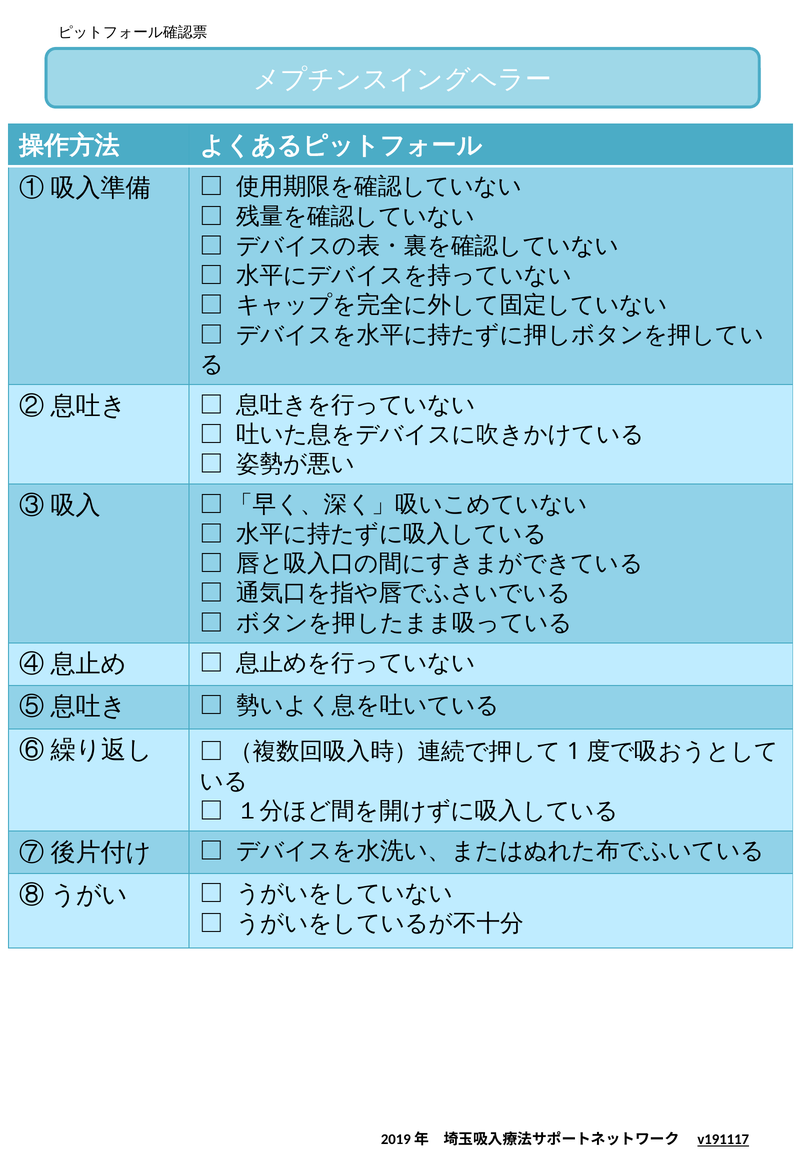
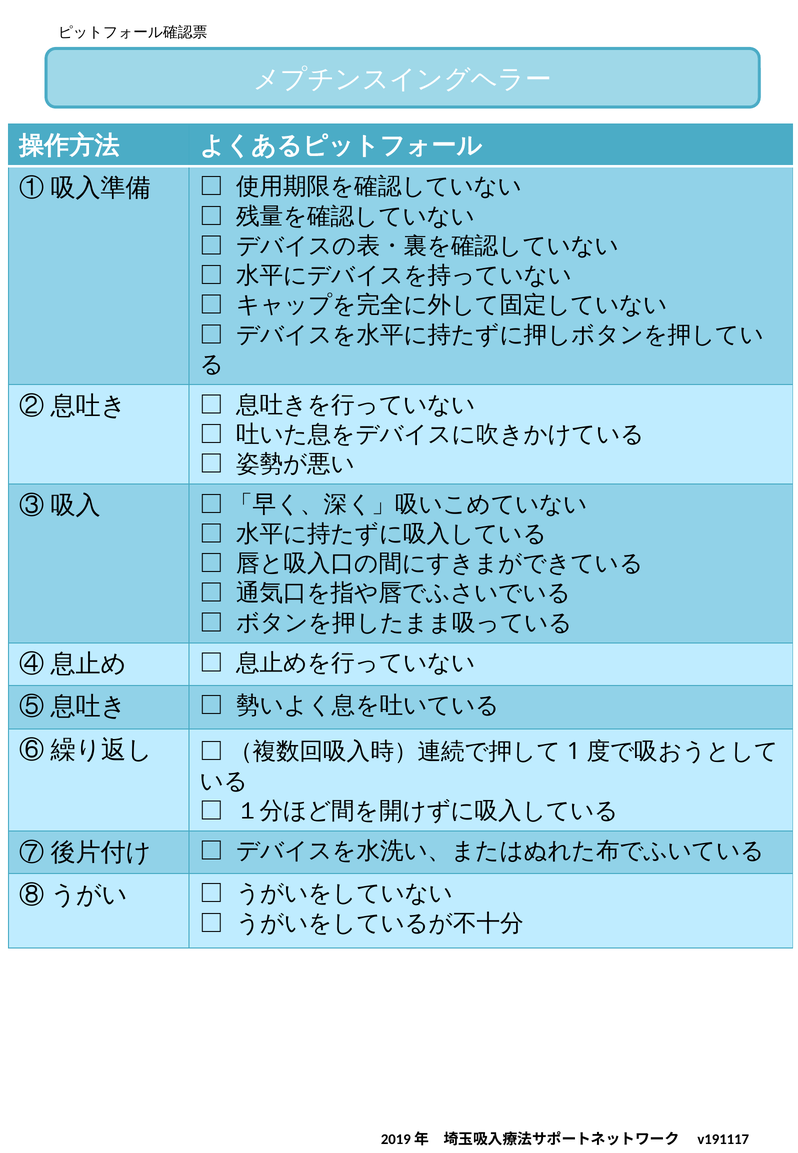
v191117 underline: present -> none
